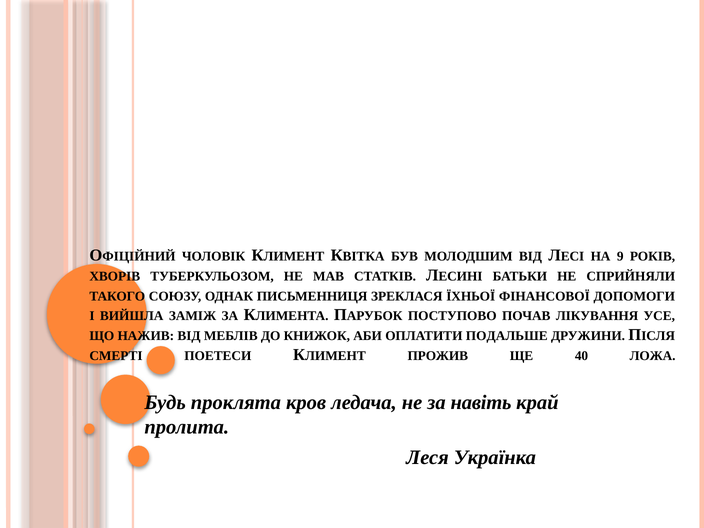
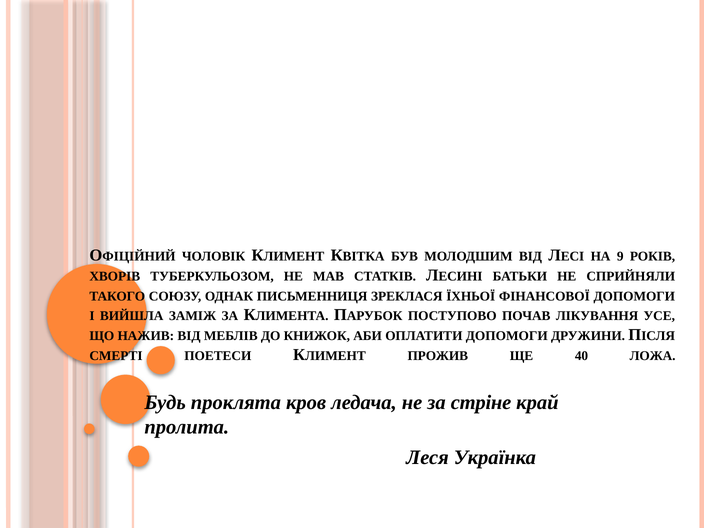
ОПЛАТИТИ ПОДАЛЬШЕ: ПОДАЛЬШЕ -> ДОПОМОГИ
навіть: навіть -> стріне
